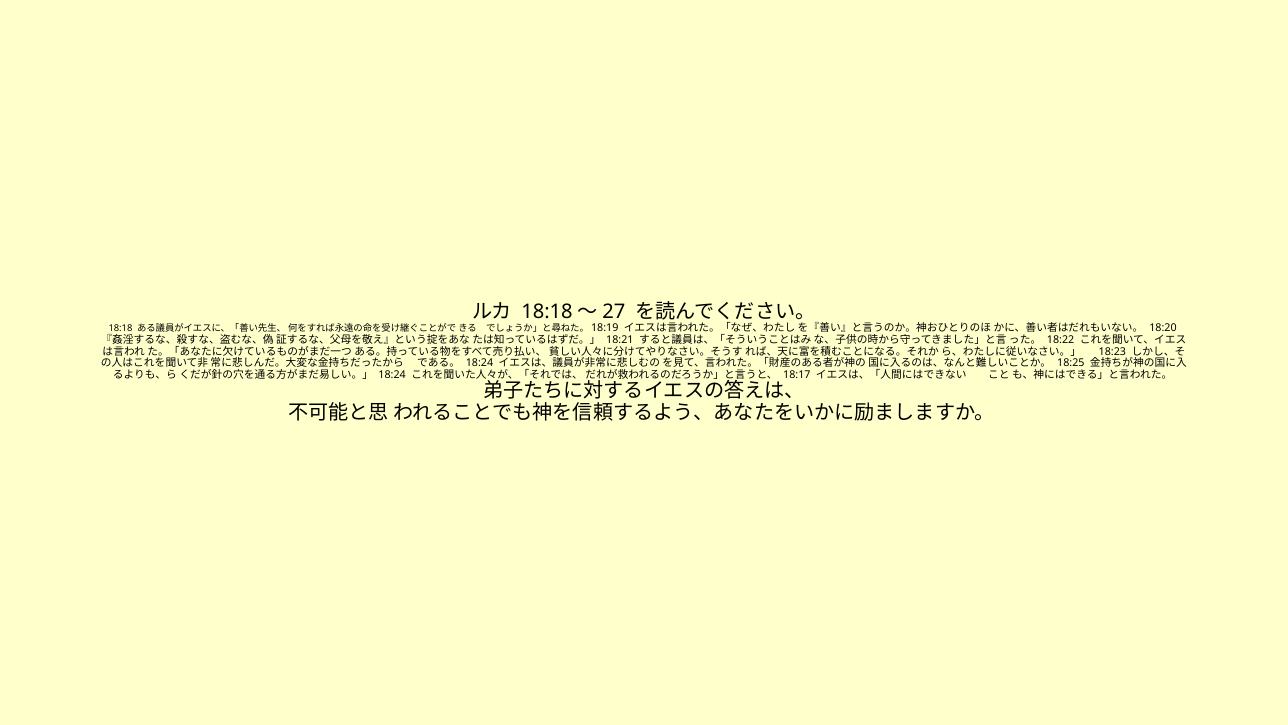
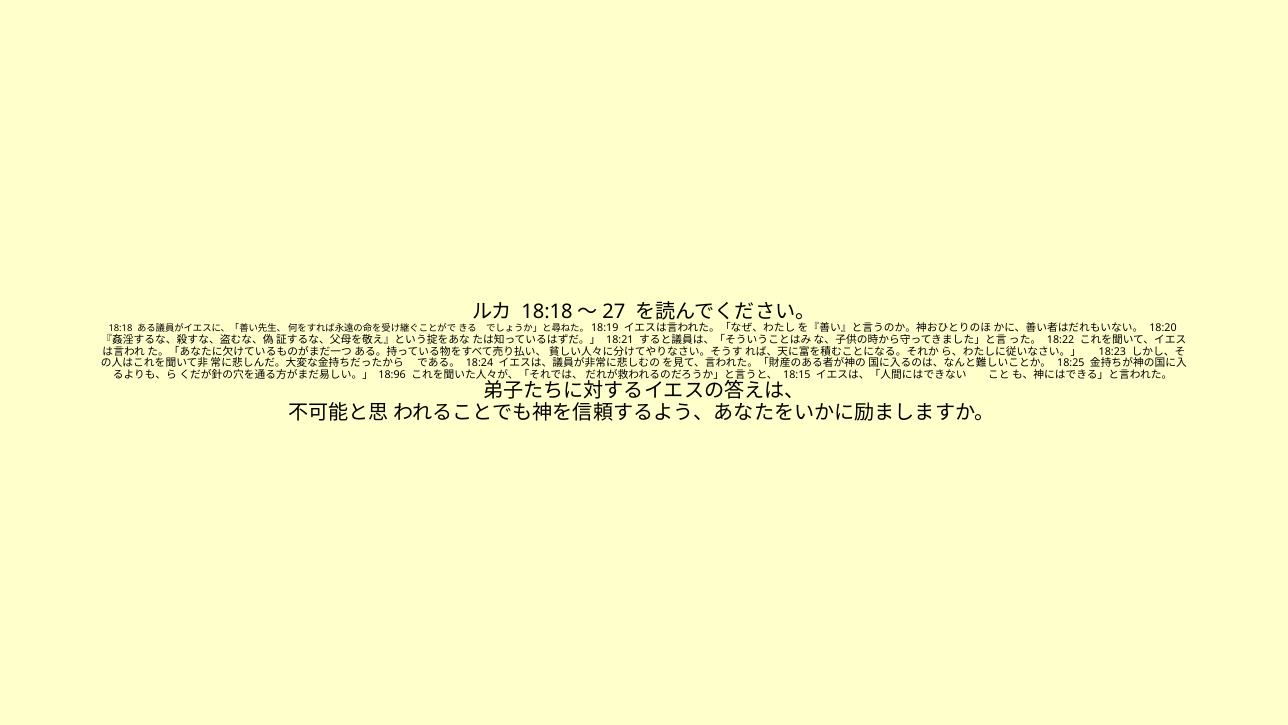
18:24 at (392, 374): 18:24 -> 18:96
18:17: 18:17 -> 18:15
